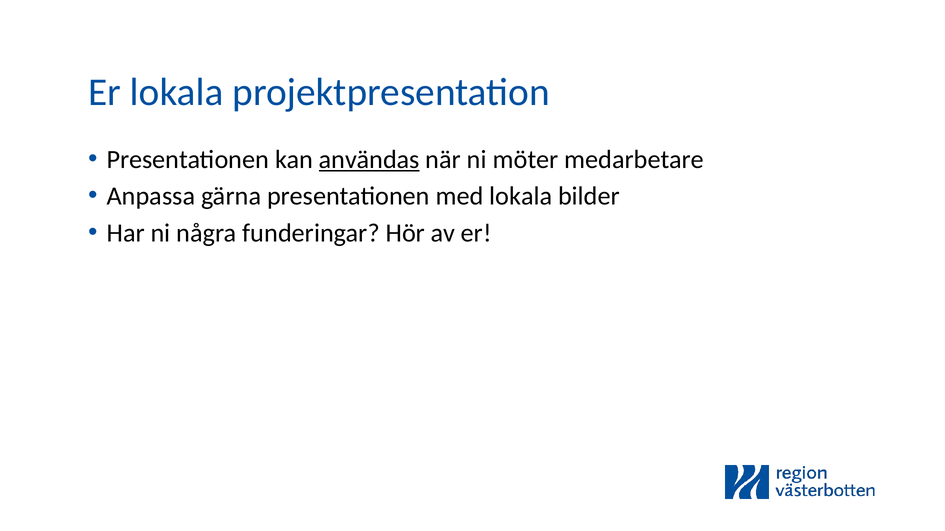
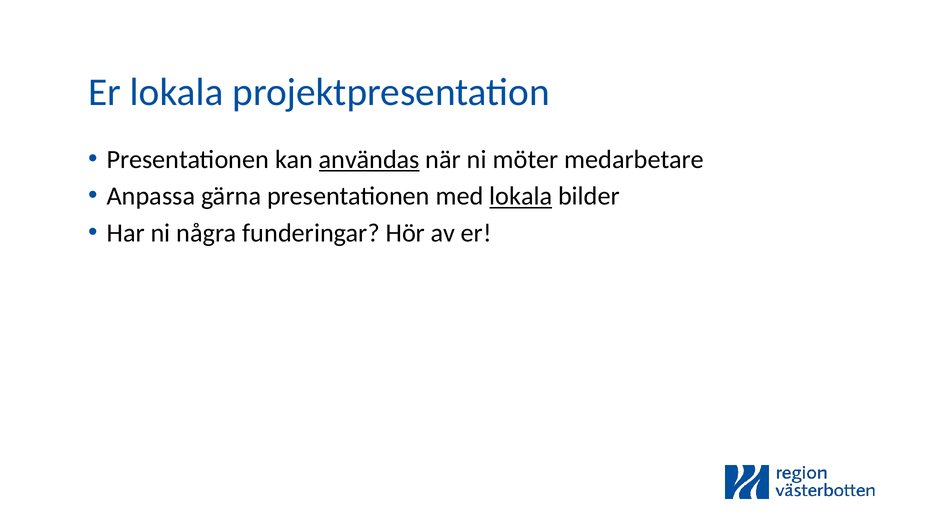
lokala at (521, 197) underline: none -> present
